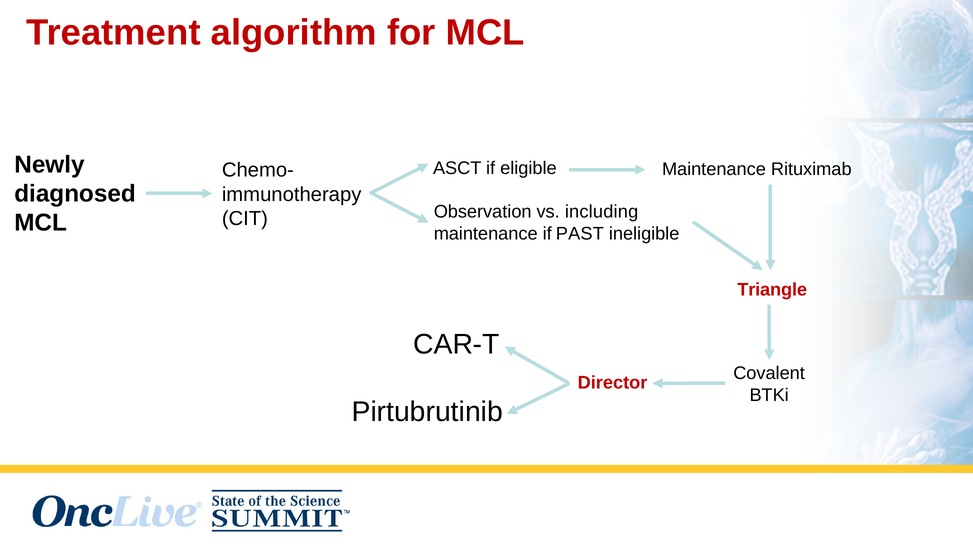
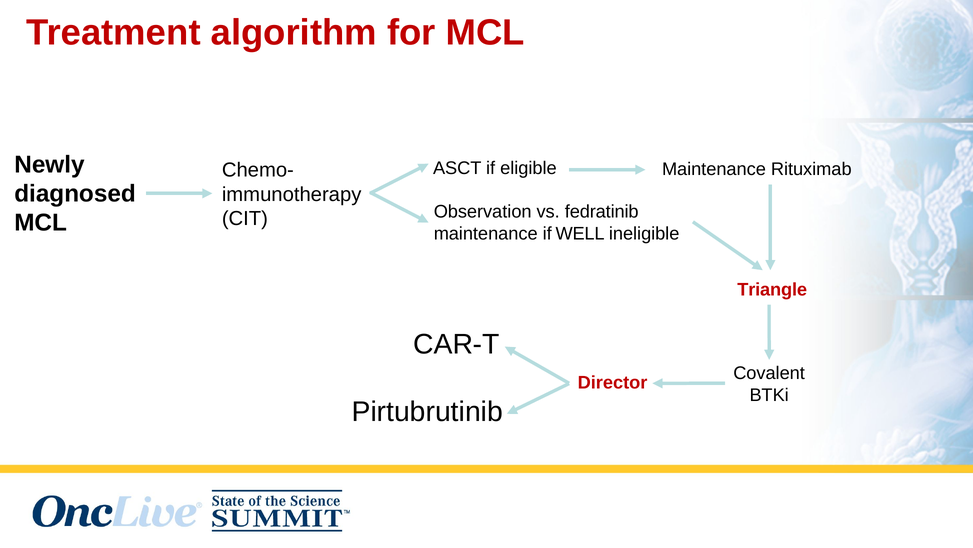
including: including -> fedratinib
PAST: PAST -> WELL
